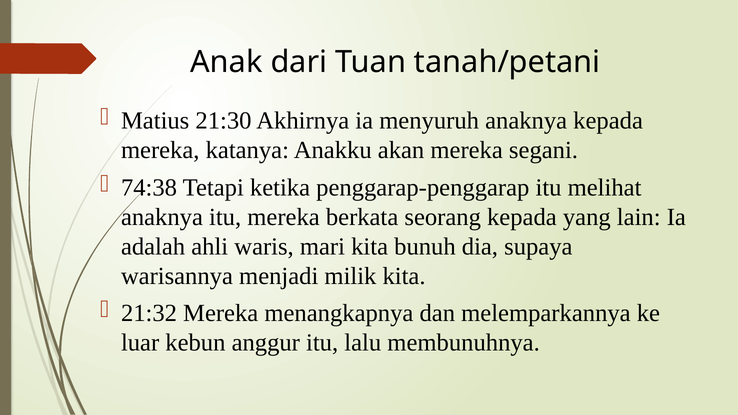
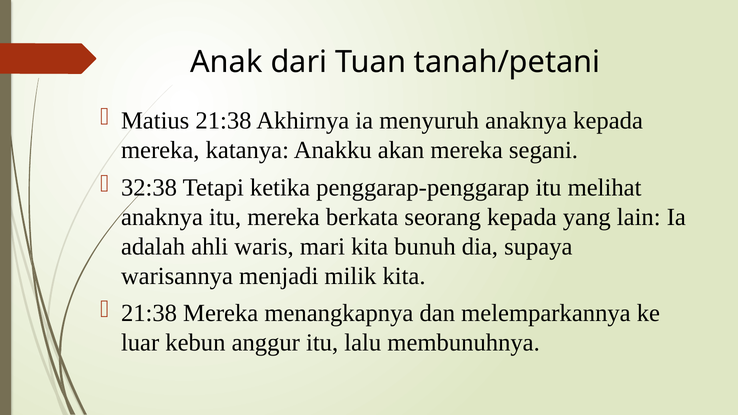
Matius 21:30: 21:30 -> 21:38
74:38: 74:38 -> 32:38
21:32 at (149, 313): 21:32 -> 21:38
